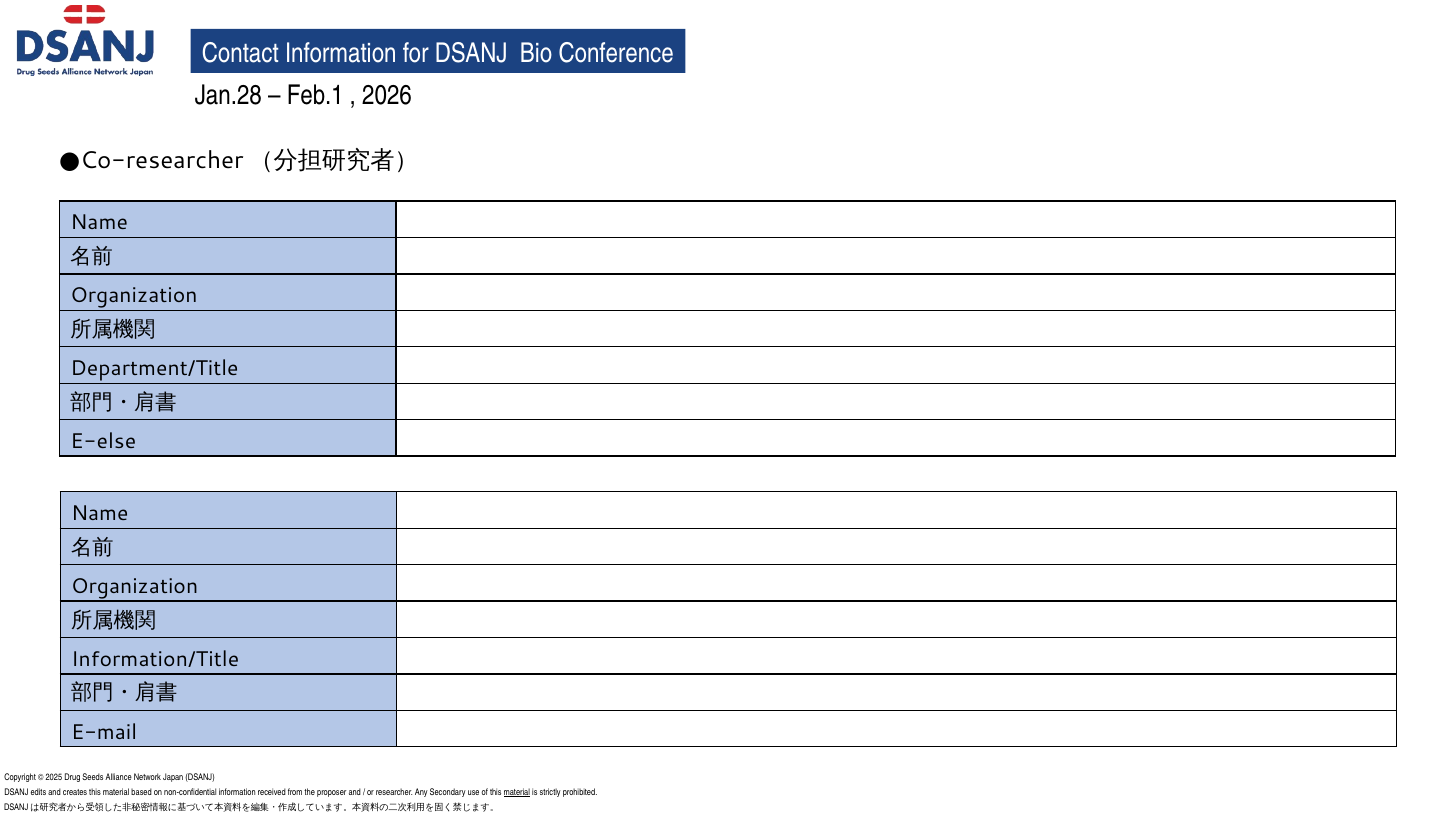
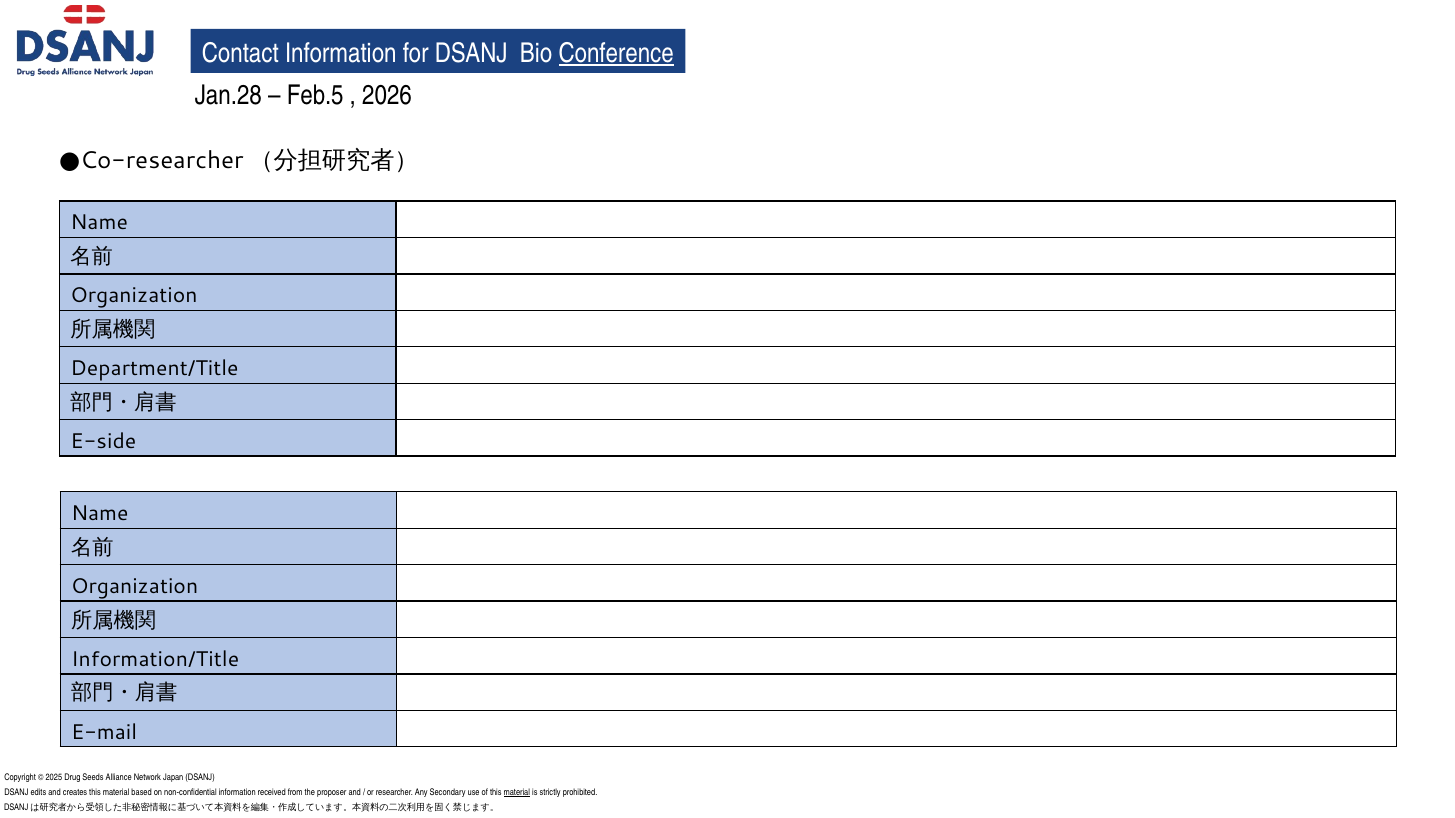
Conference underline: none -> present
Feb.1: Feb.1 -> Feb.5
E-else: E-else -> E-side
